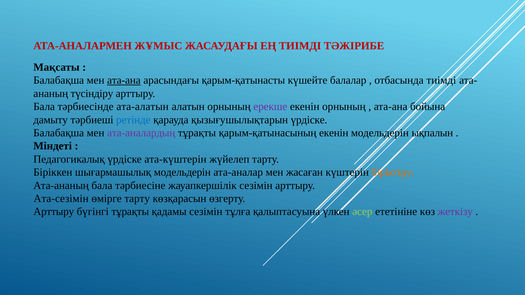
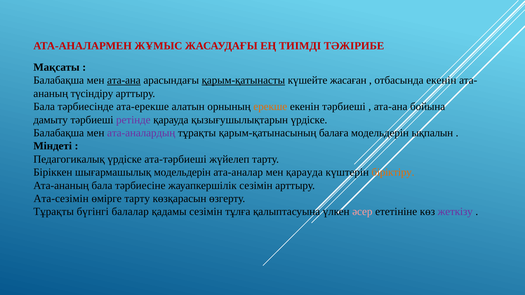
қарым-қатынасты underline: none -> present
балалар: балалар -> жасаған
отбасында тиімді: тиімді -> екенін
ата-алатын: ата-алатын -> ата-ерекше
ерекше colour: purple -> orange
екенін орнының: орнының -> тәрбиеші
ретінде colour: blue -> purple
қарым-қатынасының екенін: екенін -> балаға
ата-күштерін: ата-күштерін -> ата-тәрбиеші
мен жасаған: жасаған -> қарауда
Арттыру at (54, 212): Арттыру -> Тұрақты
бүгінгі тұрақты: тұрақты -> балалар
әсер colour: light green -> pink
